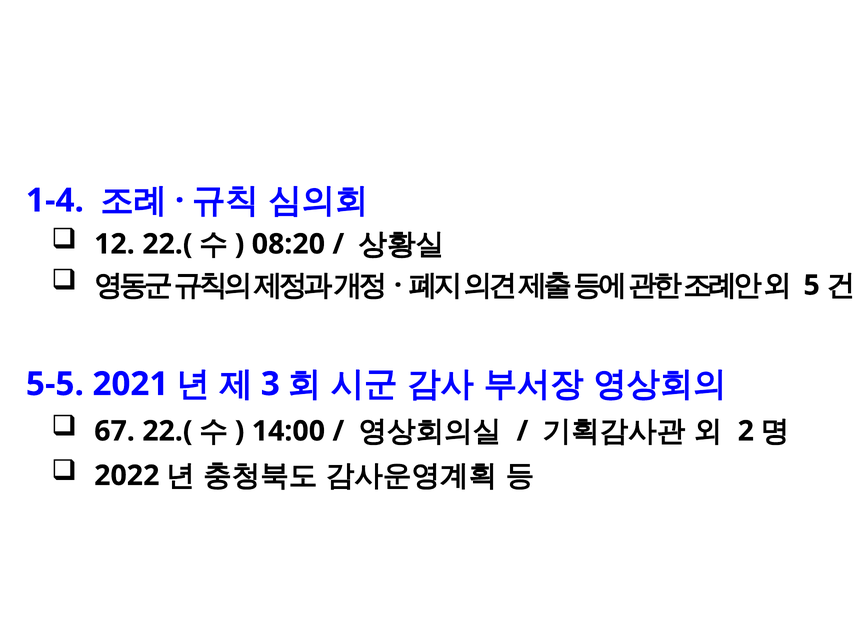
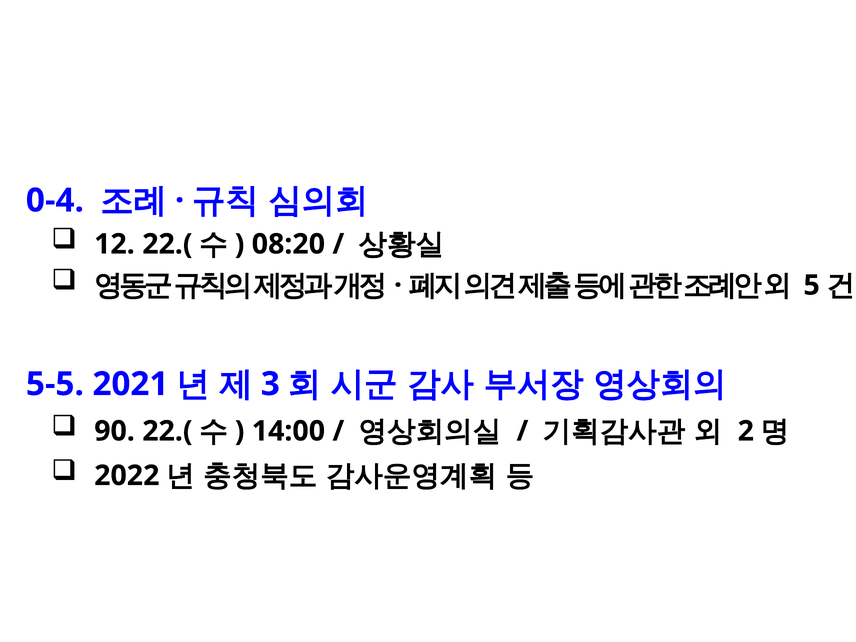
1-4: 1-4 -> 0-4
67: 67 -> 90
